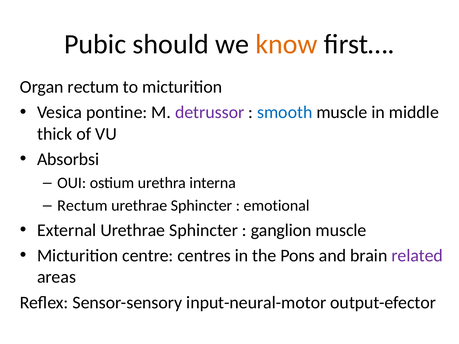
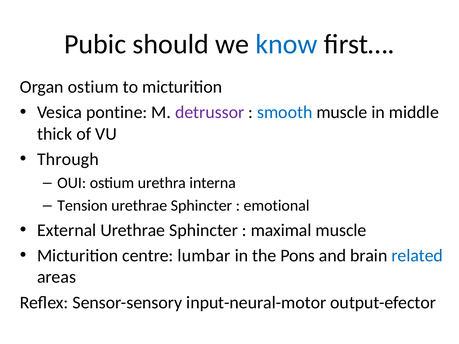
know colour: orange -> blue
Organ rectum: rectum -> ostium
Absorbsi: Absorbsi -> Through
Rectum at (82, 206): Rectum -> Tension
ganglion: ganglion -> maximal
centres: centres -> lumbar
related colour: purple -> blue
